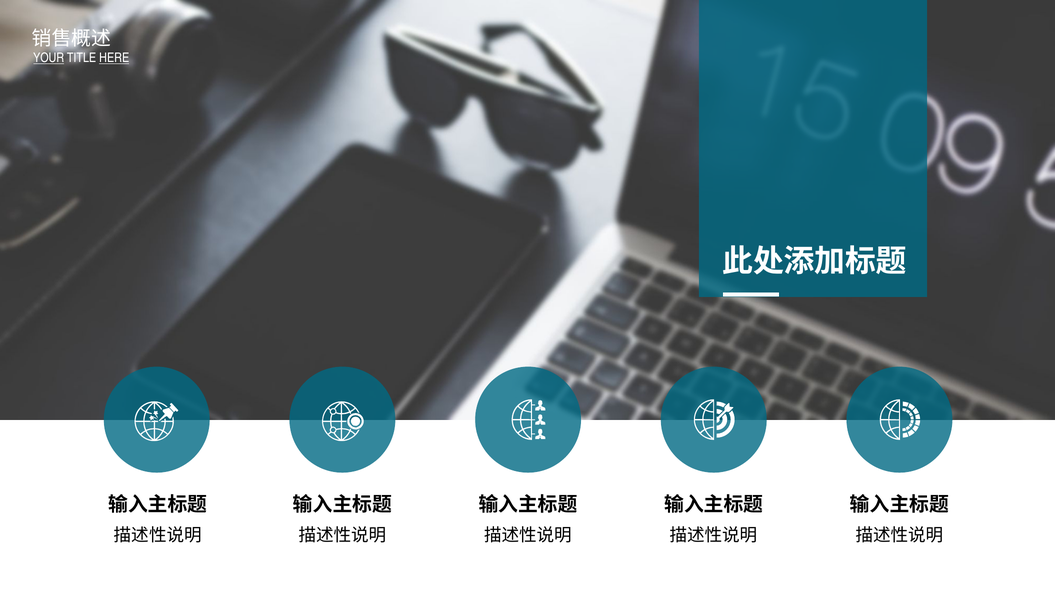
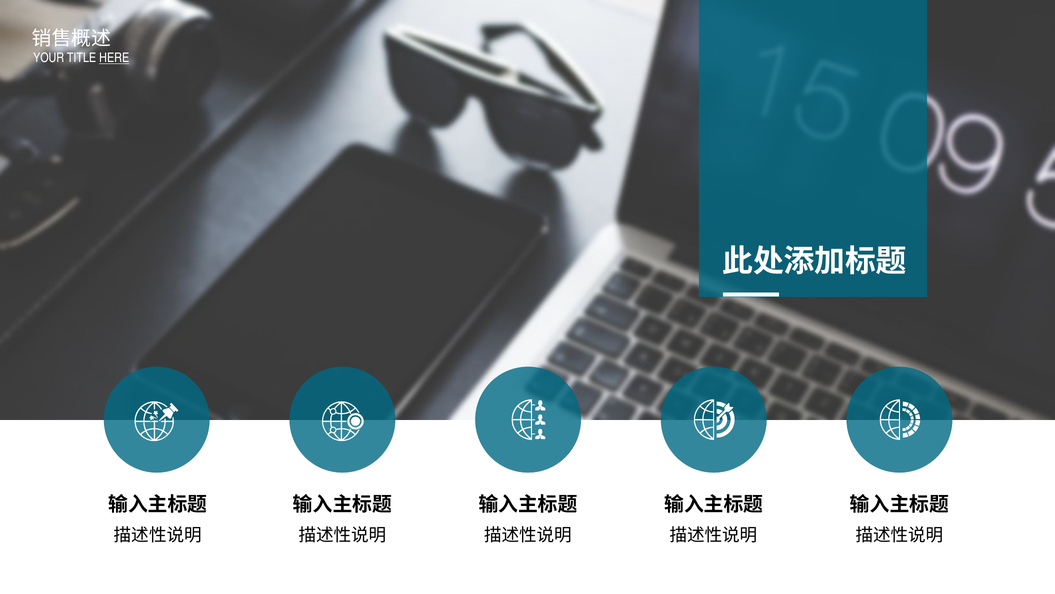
YOUR underline: present -> none
